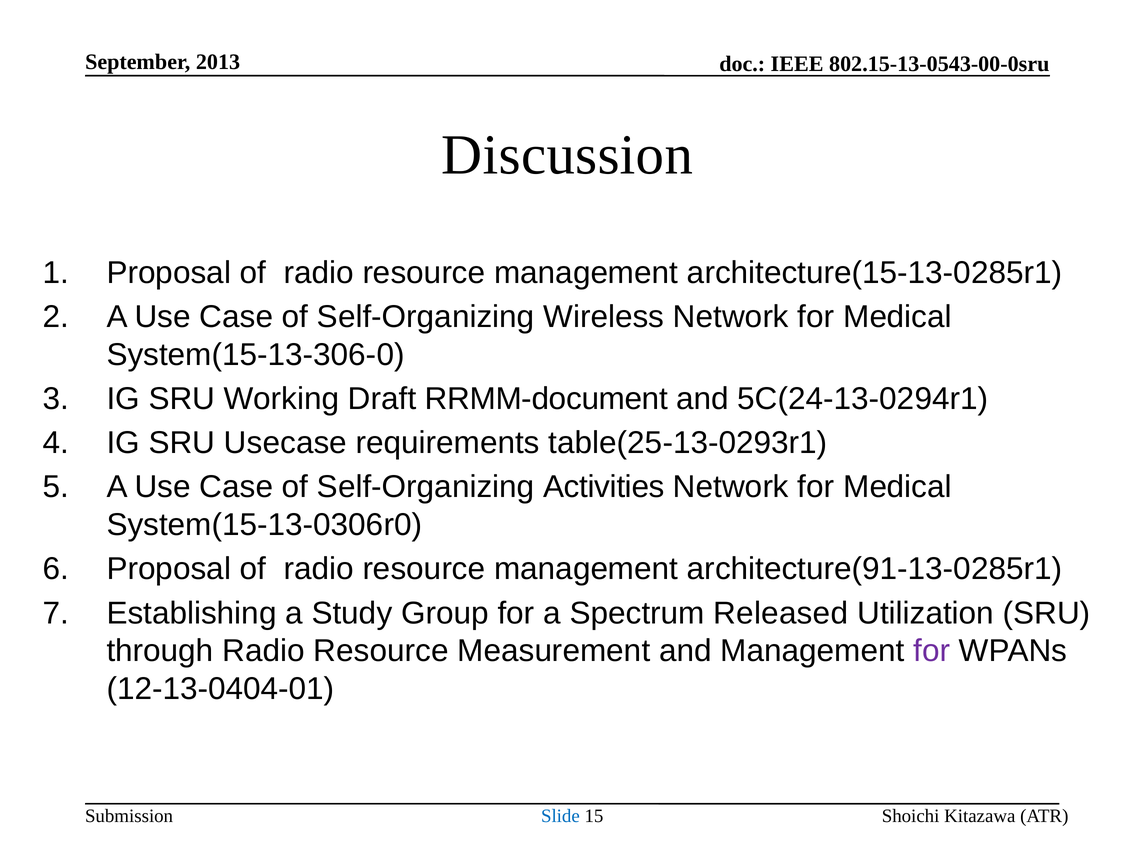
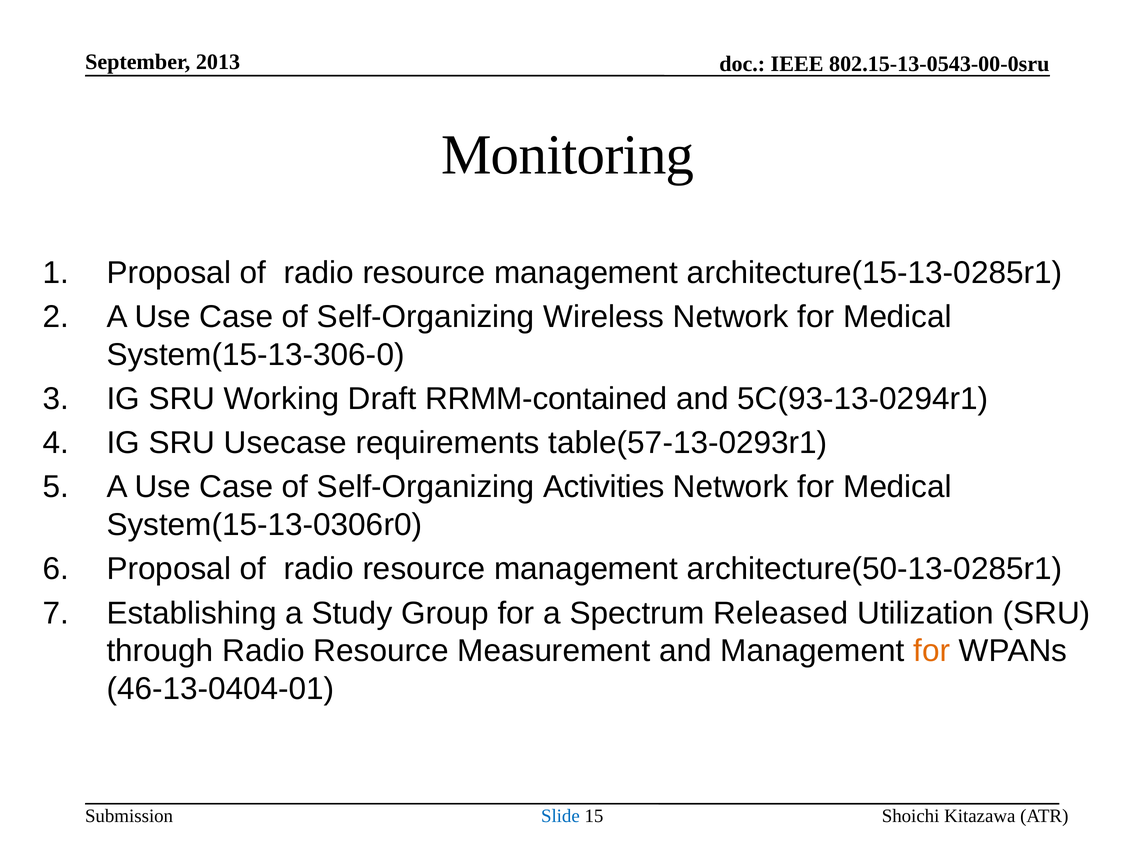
Discussion: Discussion -> Monitoring
RRMM-document: RRMM-document -> RRMM-contained
5C(24-13-0294r1: 5C(24-13-0294r1 -> 5C(93-13-0294r1
table(25-13-0293r1: table(25-13-0293r1 -> table(57-13-0293r1
architecture(91-13-0285r1: architecture(91-13-0285r1 -> architecture(50-13-0285r1
for at (932, 651) colour: purple -> orange
12-13-0404-01: 12-13-0404-01 -> 46-13-0404-01
